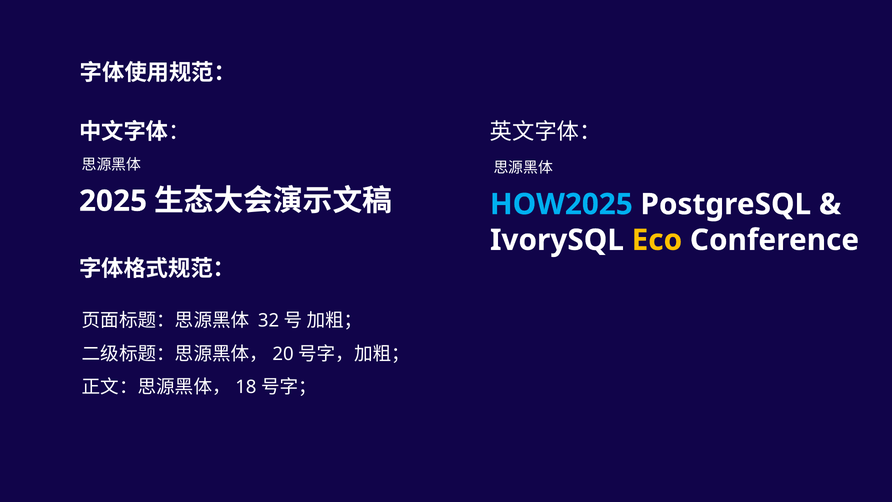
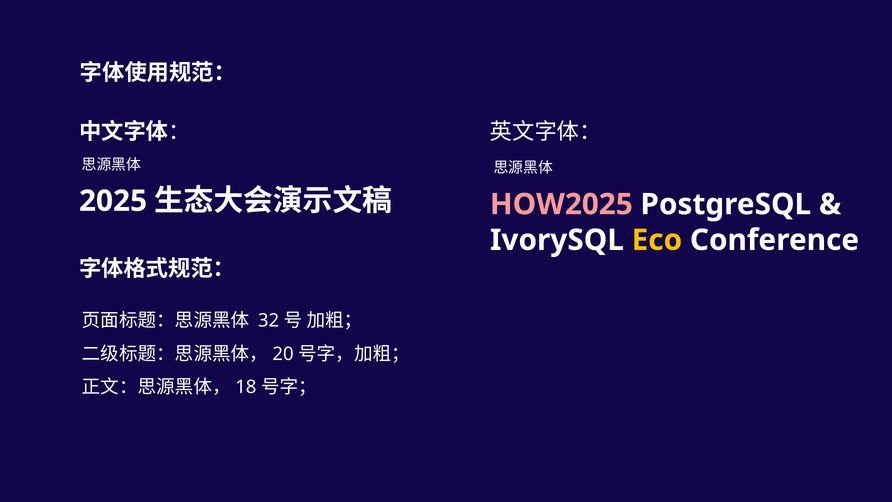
HOW2025 colour: light blue -> pink
